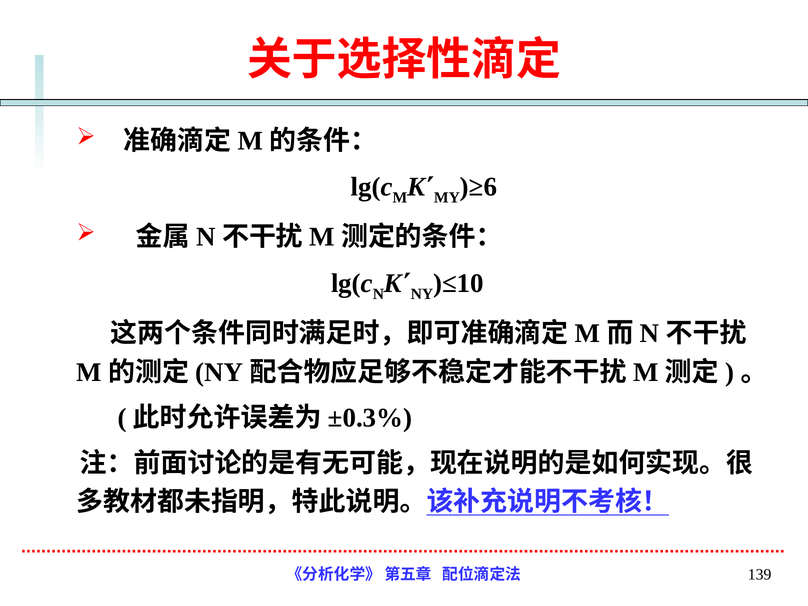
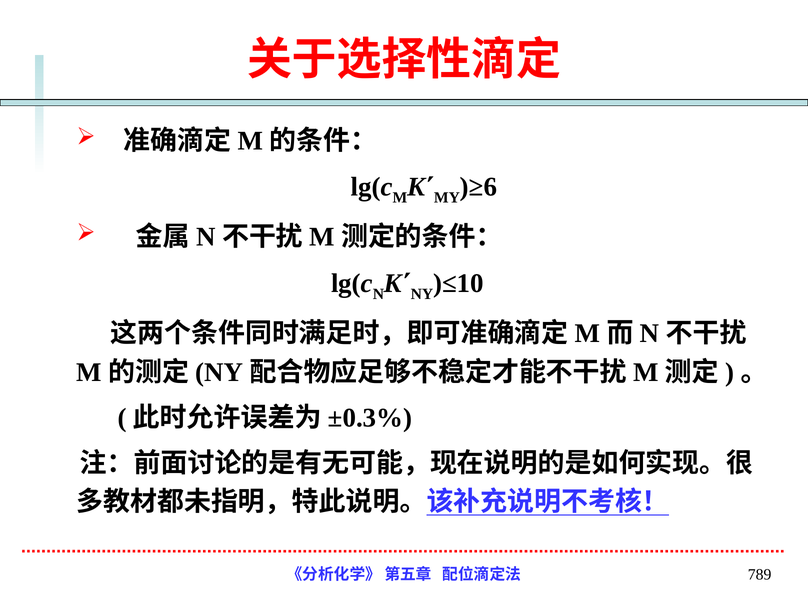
139: 139 -> 789
